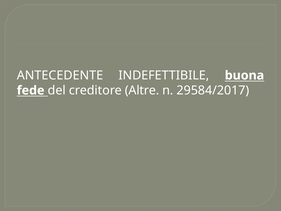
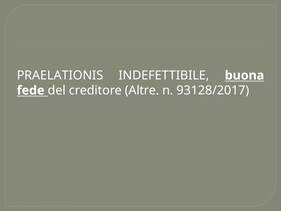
ANTECEDENTE: ANTECEDENTE -> PRAELATIONIS
29584/2017: 29584/2017 -> 93128/2017
